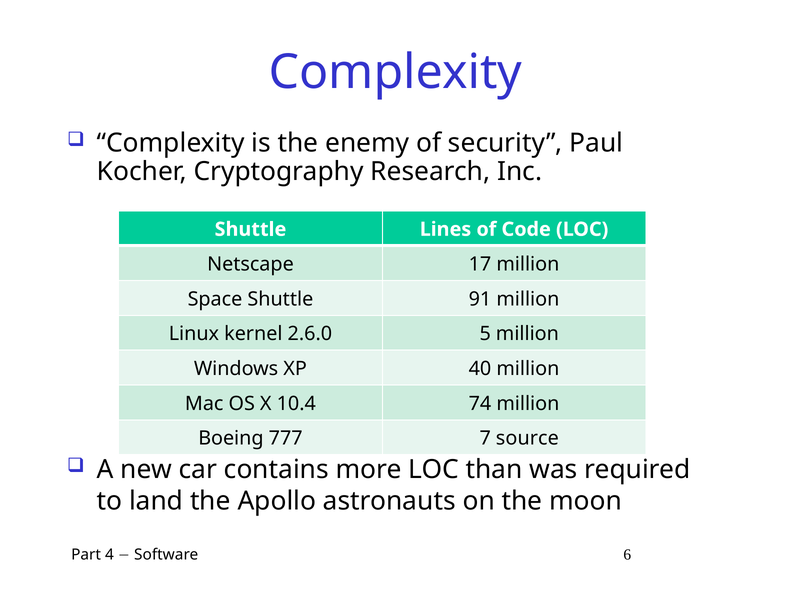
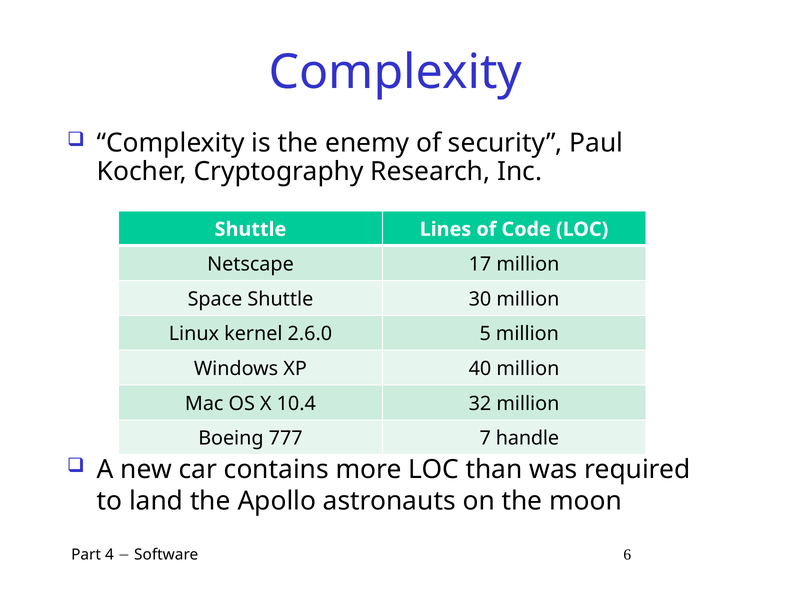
91: 91 -> 30
74: 74 -> 32
source: source -> handle
